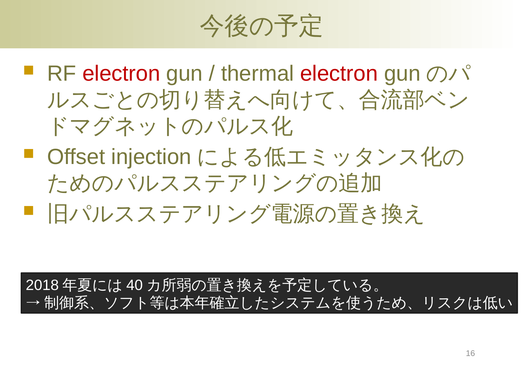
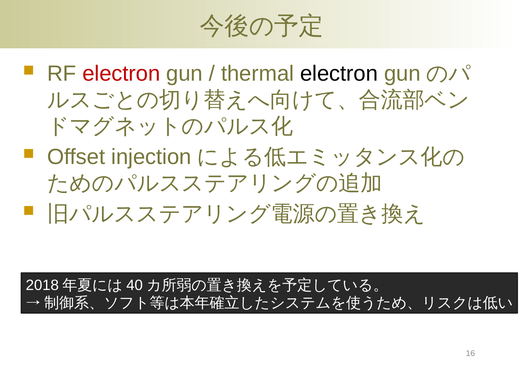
electron at (339, 74) colour: red -> black
